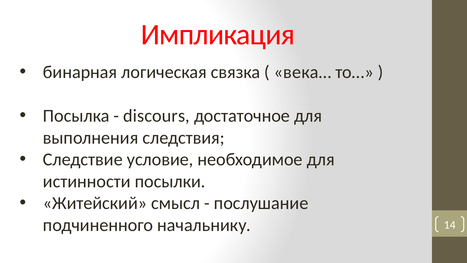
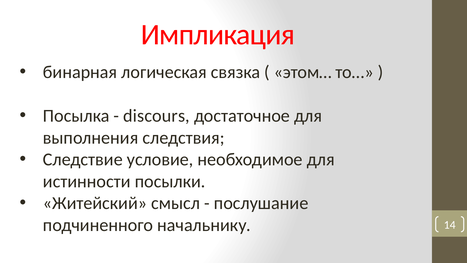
века…: века… -> этом…
